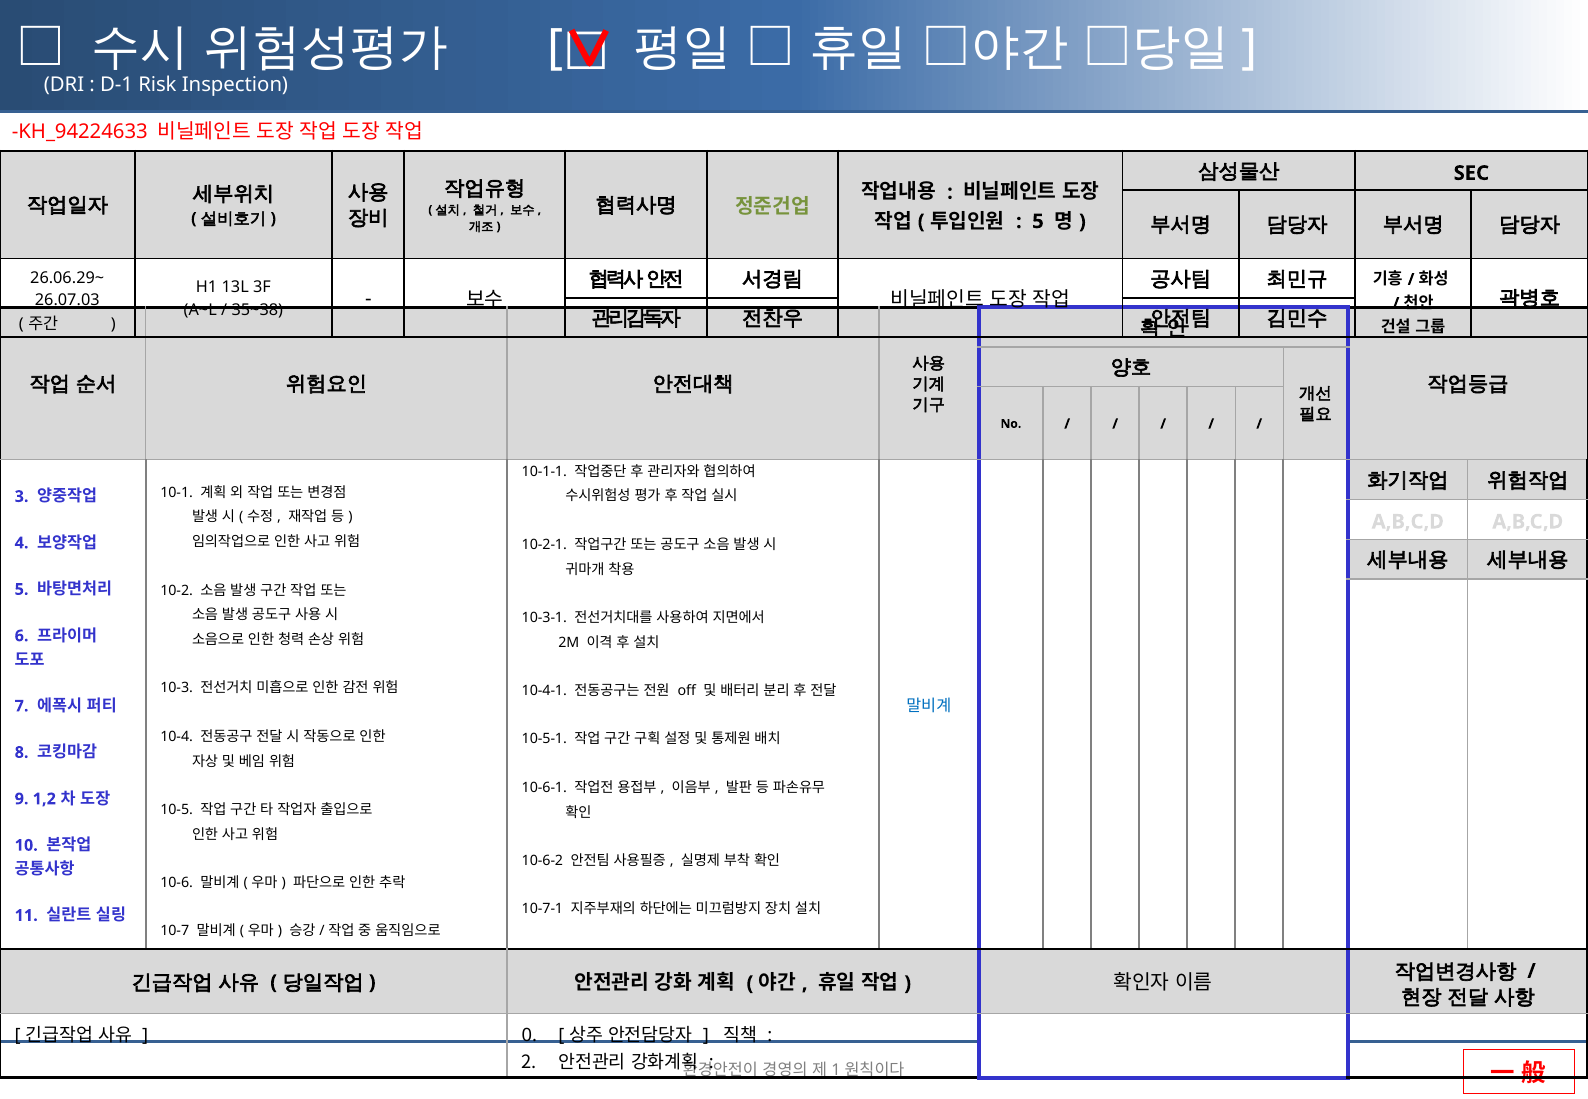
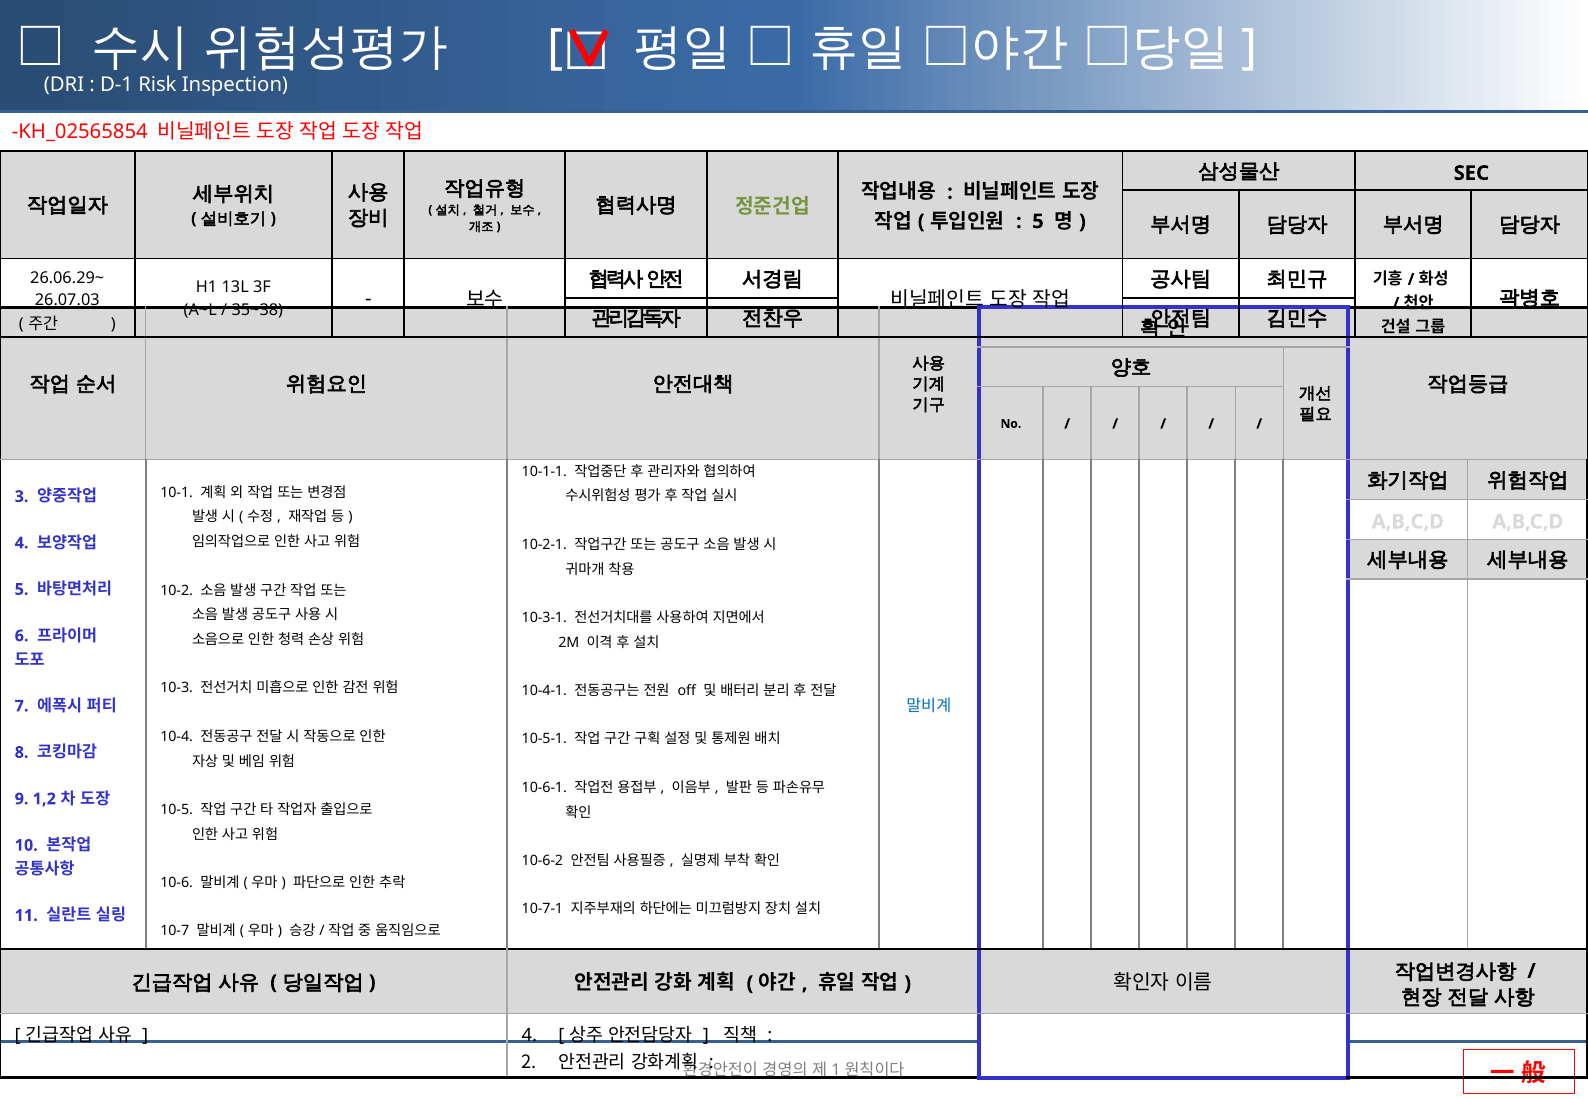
KH_94224633: KH_94224633 -> KH_02565854
0 at (529, 1036): 0 -> 4
